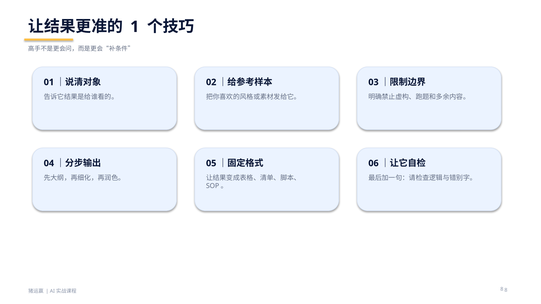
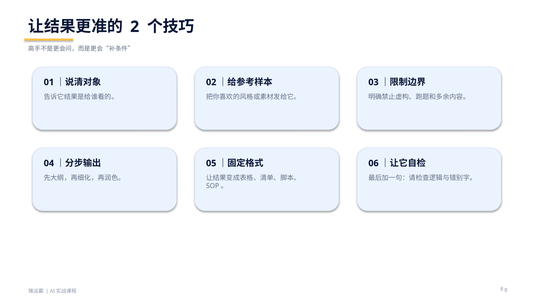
1: 1 -> 2
